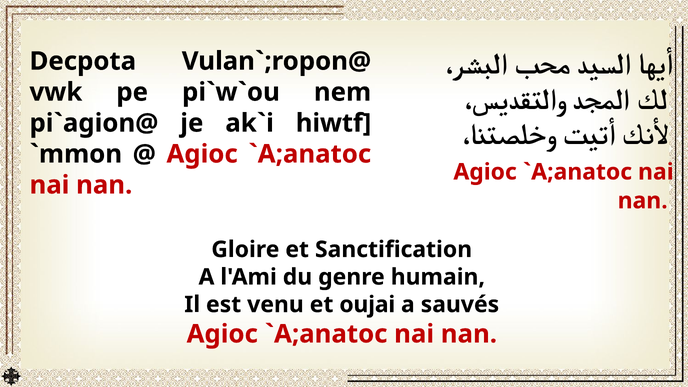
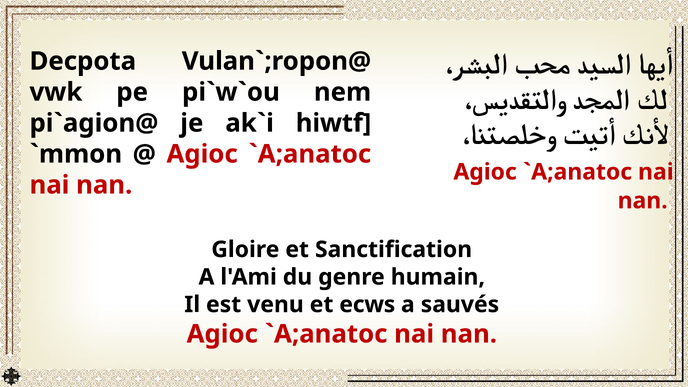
oujai: oujai -> ecws
